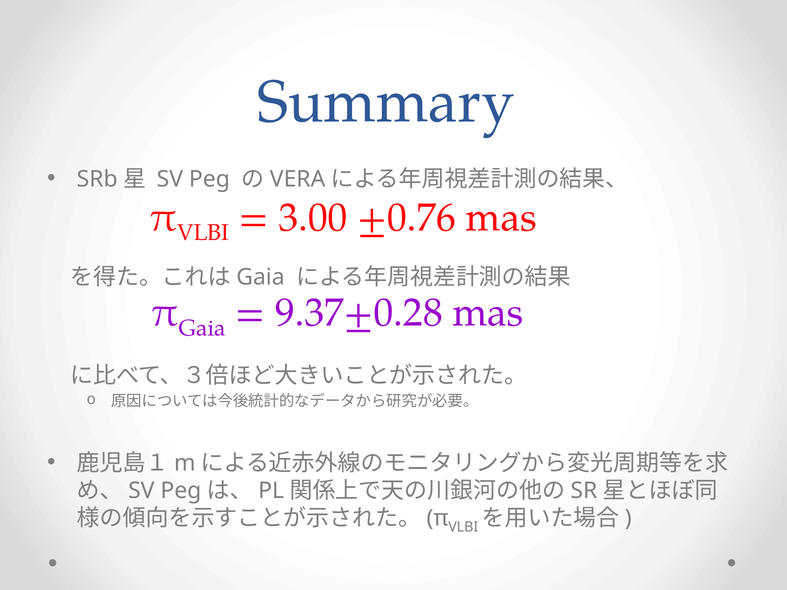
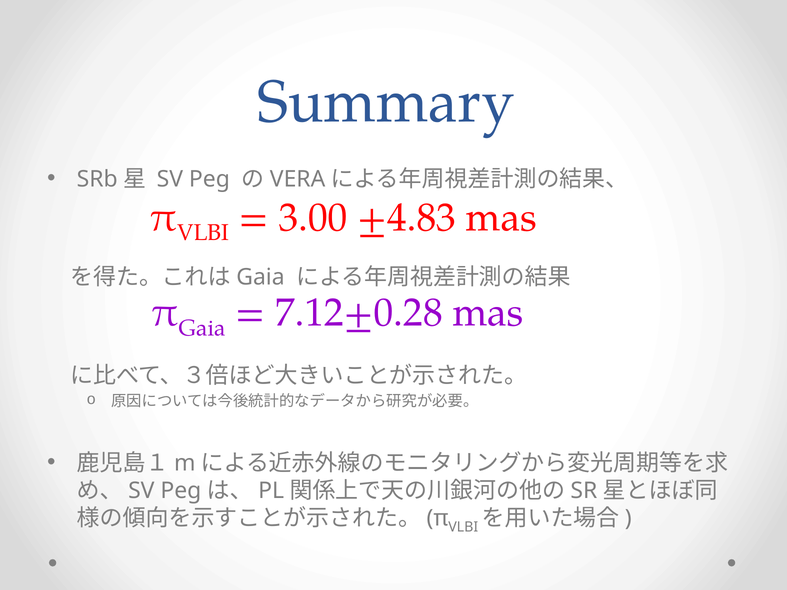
±0.76: ±0.76 -> ±4.83
9.37±0.28: 9.37±0.28 -> 7.12±0.28
